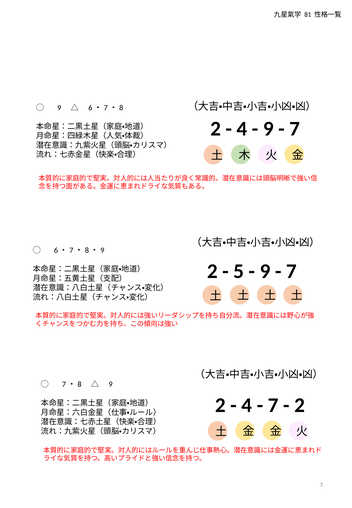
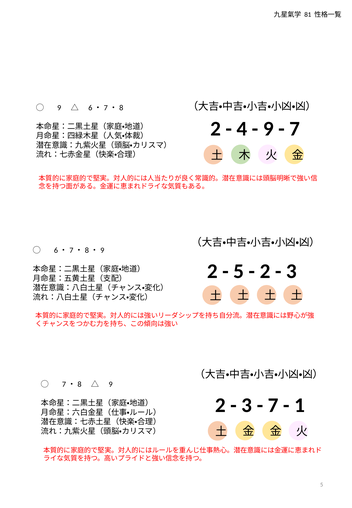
9 at (265, 272): 9 -> 2
7 at (291, 272): 7 -> 3
4 at (247, 406): 4 -> 3
2 at (300, 406): 2 -> 1
